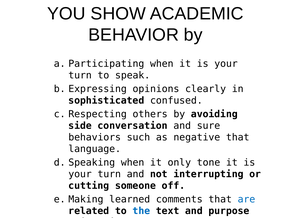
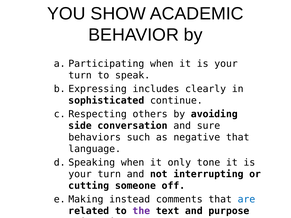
opinions: opinions -> includes
confused: confused -> continue
learned: learned -> instead
the colour: blue -> purple
